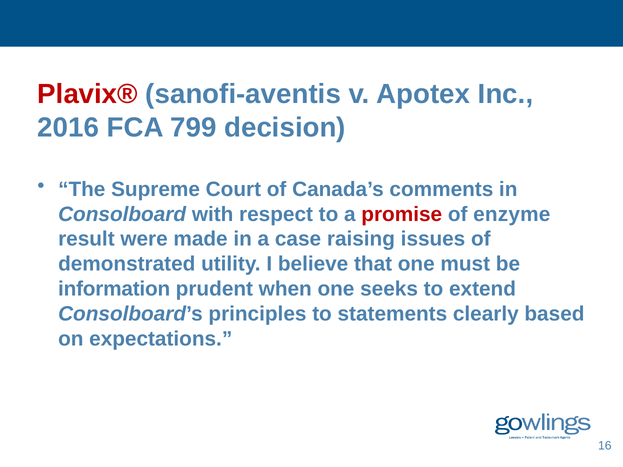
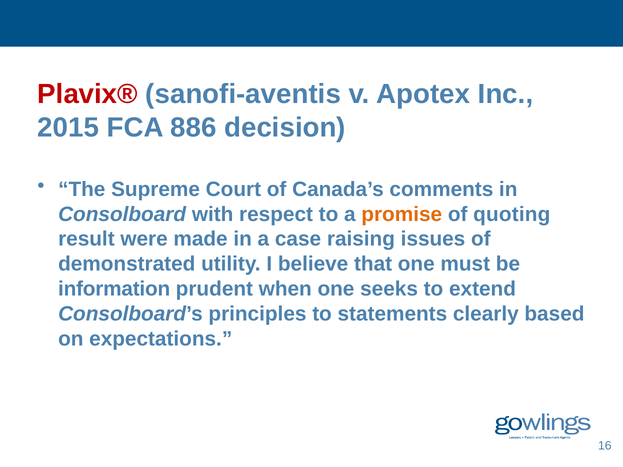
2016: 2016 -> 2015
799: 799 -> 886
promise colour: red -> orange
enzyme: enzyme -> quoting
